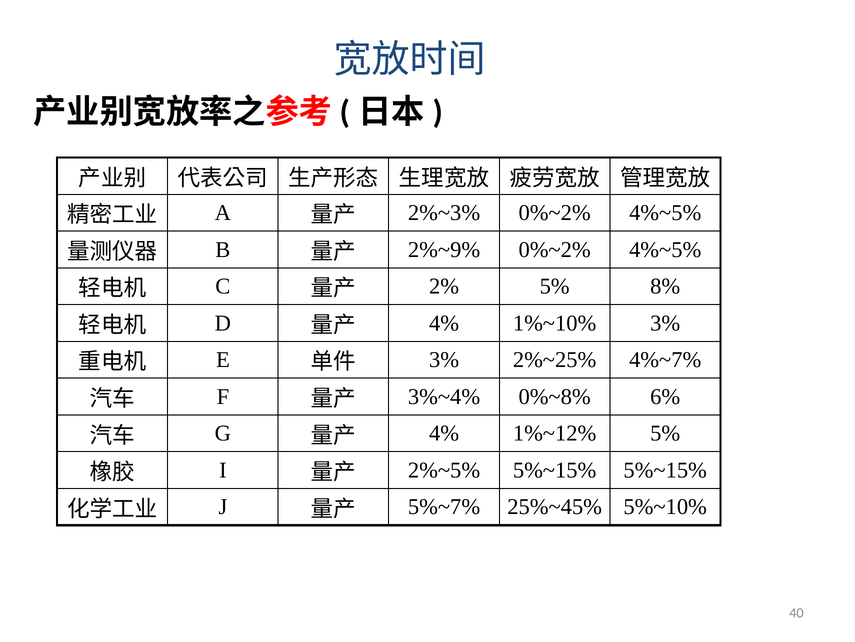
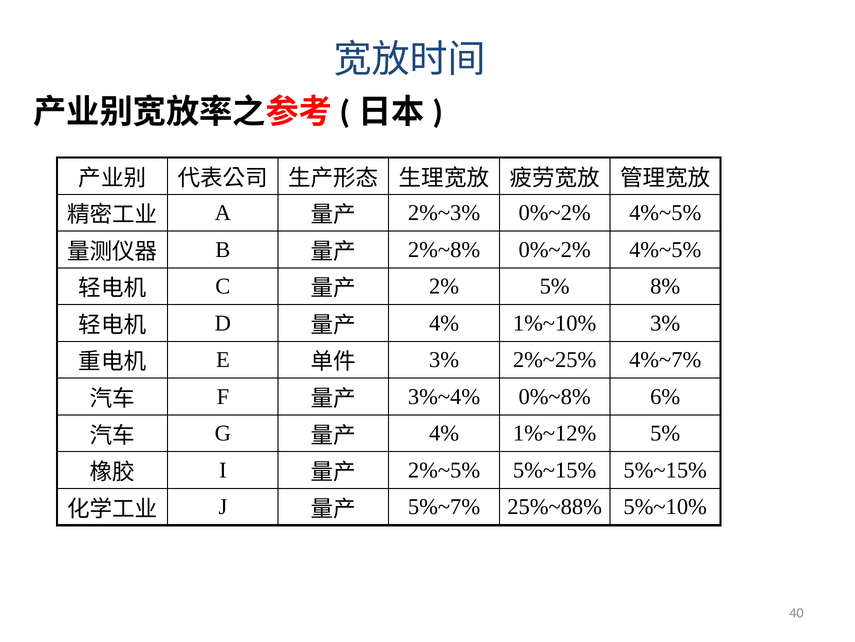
2%~9%: 2%~9% -> 2%~8%
25%~45%: 25%~45% -> 25%~88%
